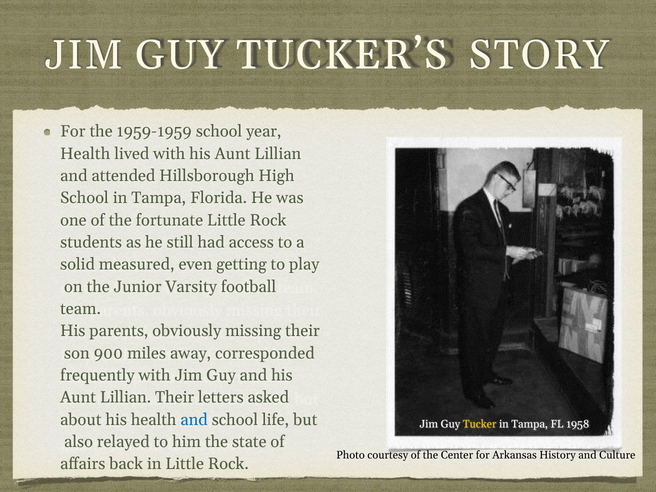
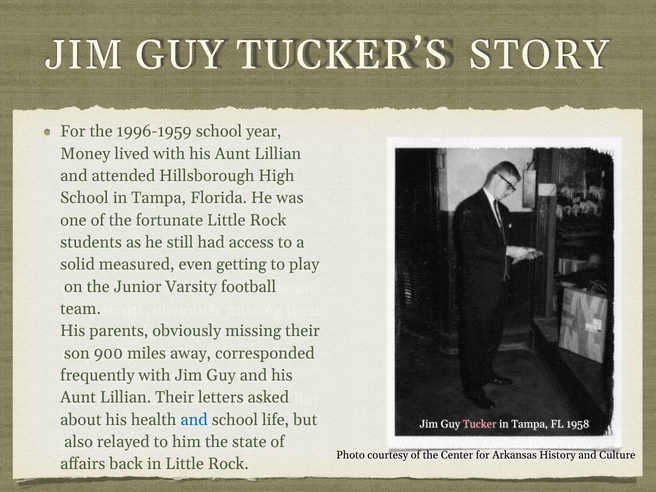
1959-1959: 1959-1959 -> 1996-1959
Health at (85, 154): Health -> Money
Tucker colour: yellow -> pink
